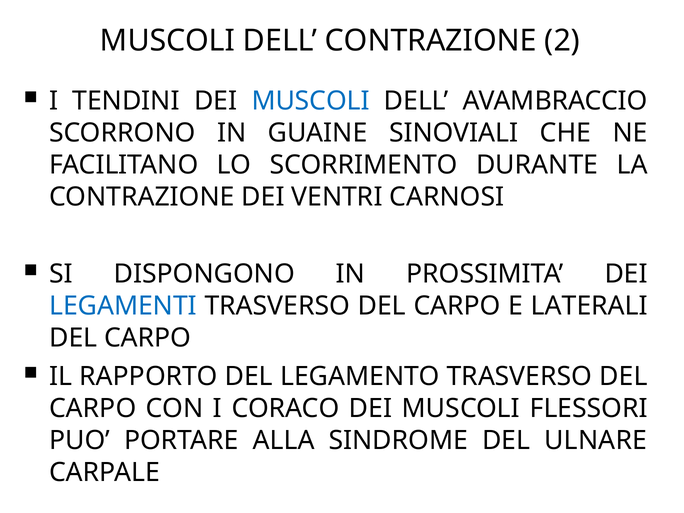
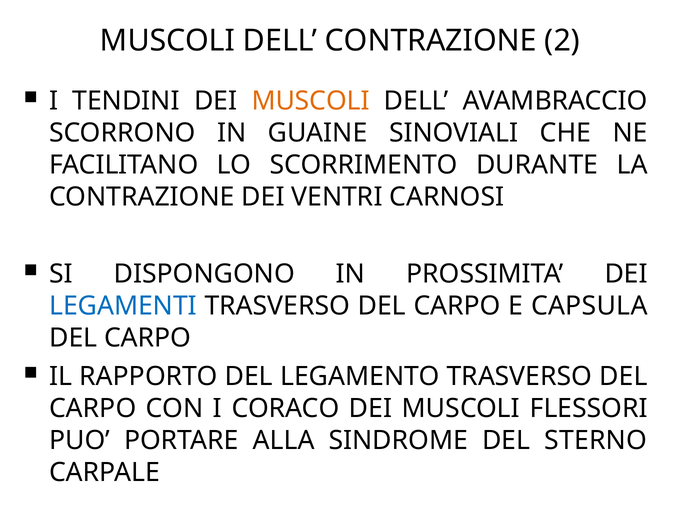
MUSCOLI at (311, 101) colour: blue -> orange
LATERALI: LATERALI -> CAPSULA
ULNARE: ULNARE -> STERNO
